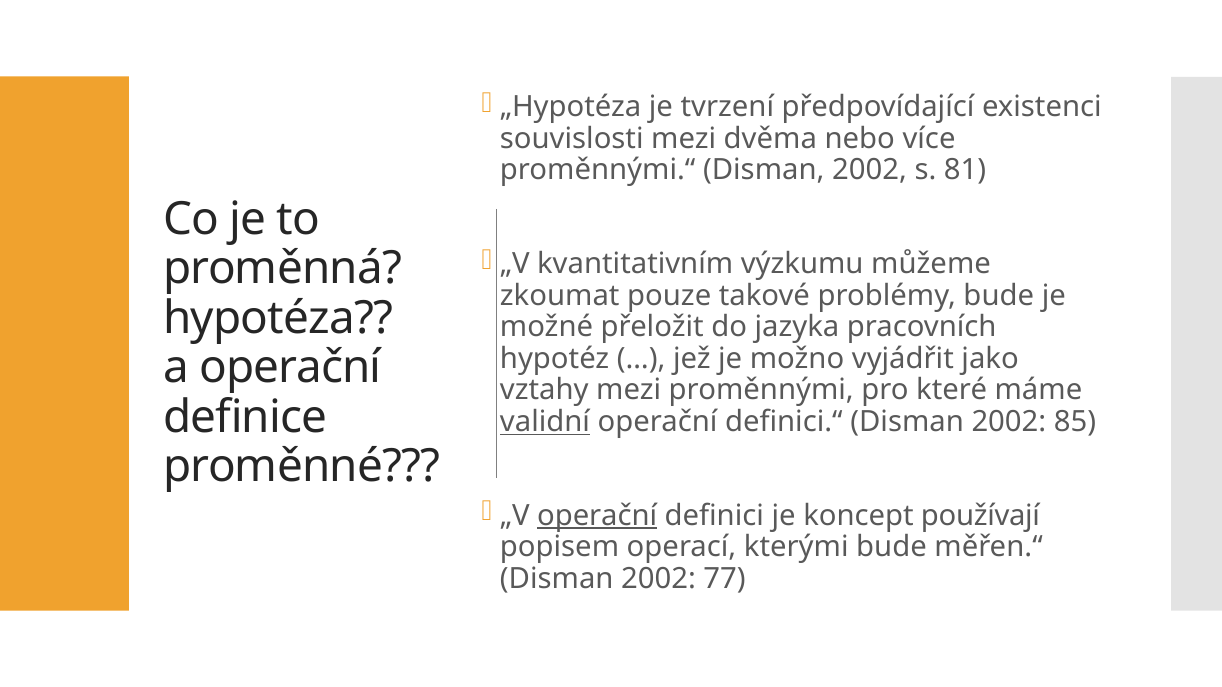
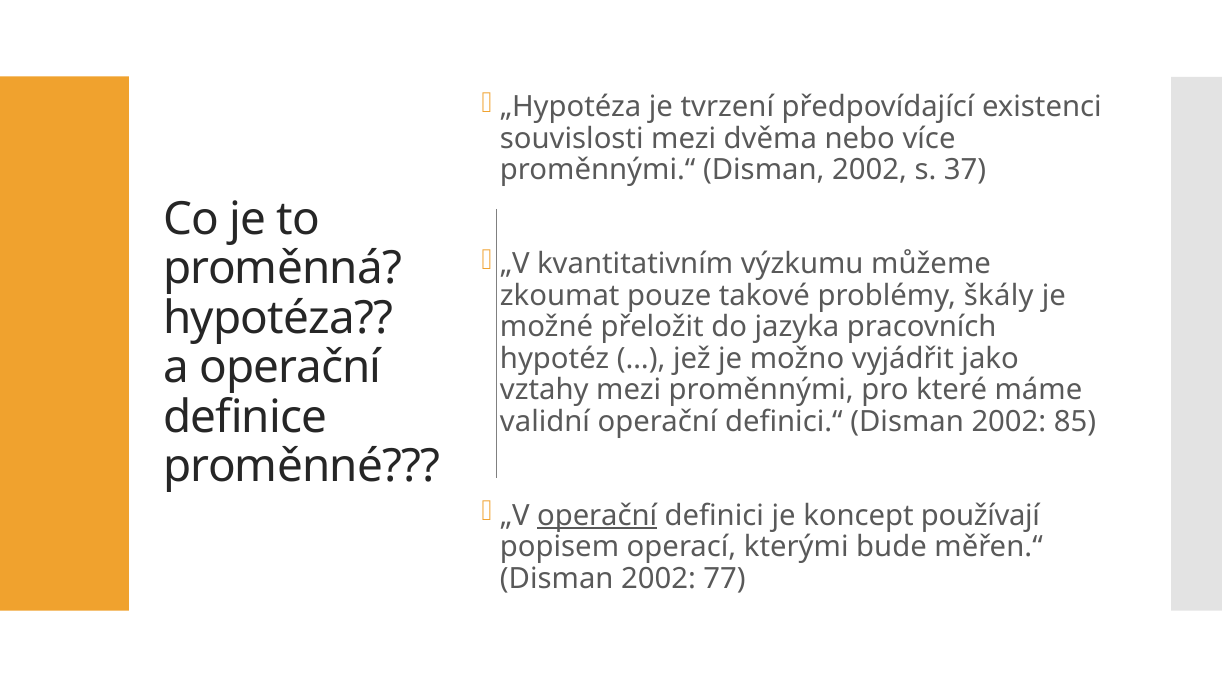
81: 81 -> 37
problémy bude: bude -> škály
validní underline: present -> none
